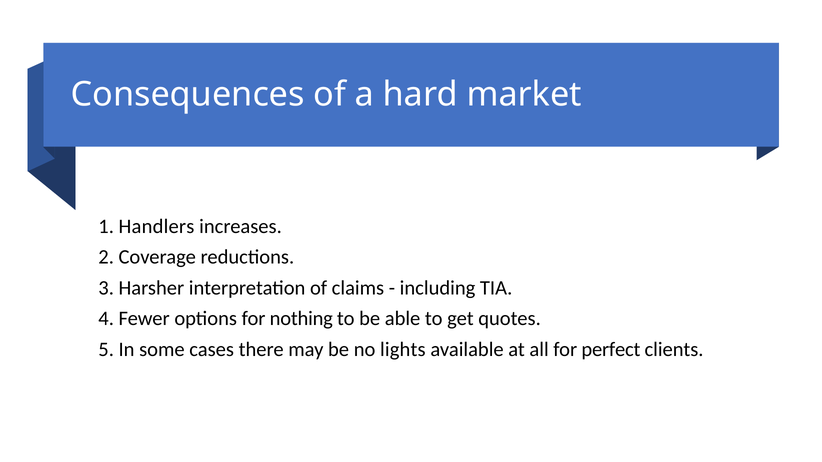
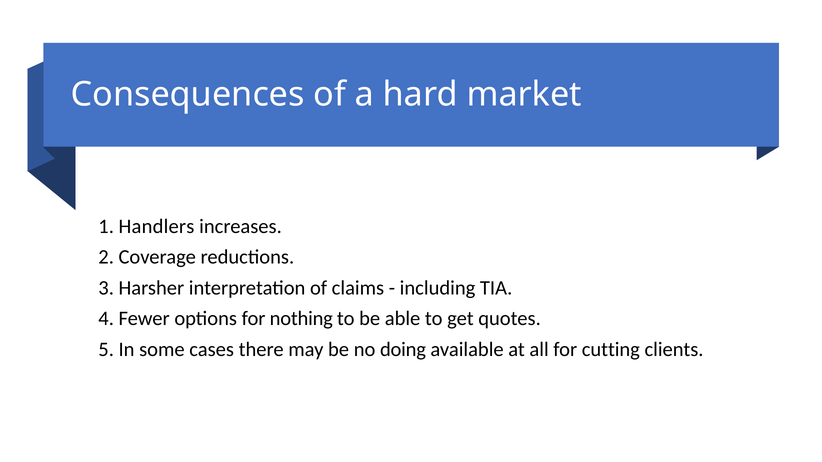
lights: lights -> doing
perfect: perfect -> cutting
